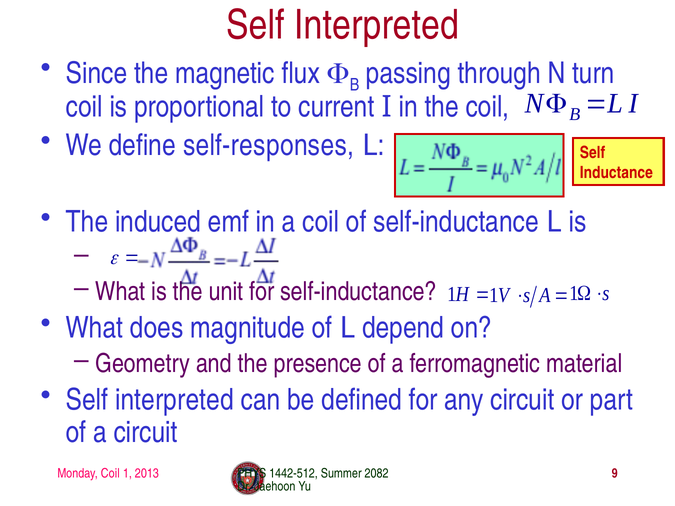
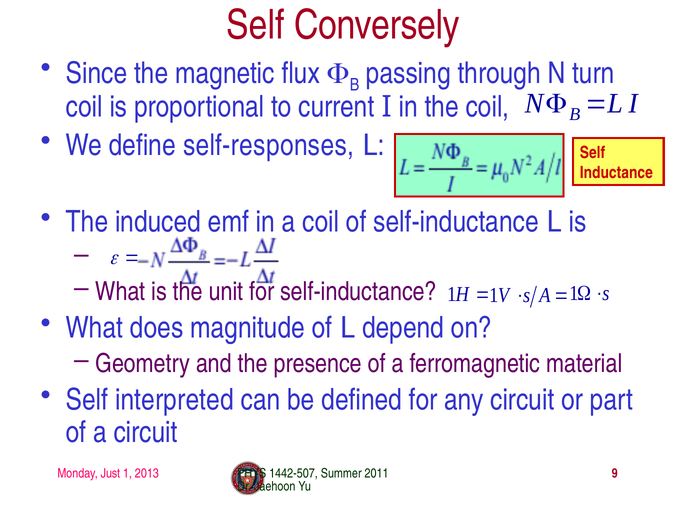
Interpreted at (377, 25): Interpreted -> Conversely
Monday Coil: Coil -> Just
1442-512: 1442-512 -> 1442-507
2082: 2082 -> 2011
